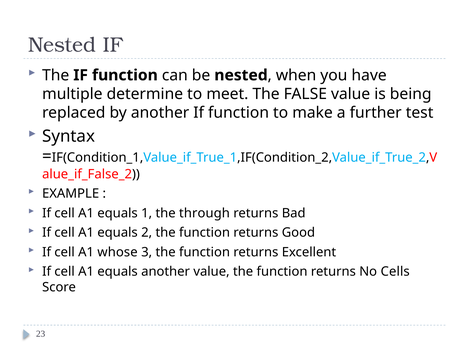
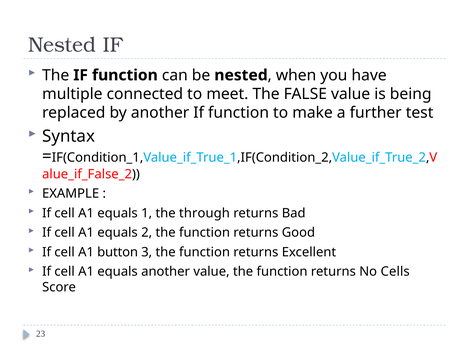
determine: determine -> connected
whose: whose -> button
